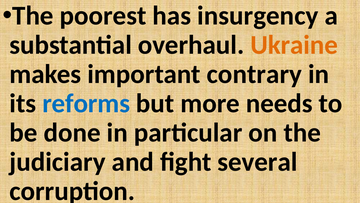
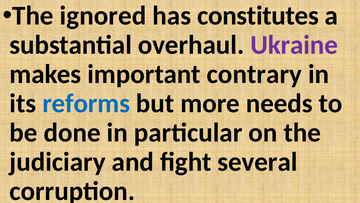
poorest: poorest -> ignored
insurgency: insurgency -> constitutes
Ukraine colour: orange -> purple
